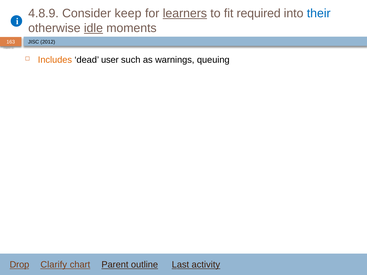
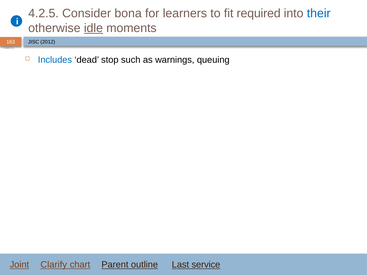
4.8.9: 4.8.9 -> 4.2.5
keep: keep -> bona
learners underline: present -> none
Includes colour: orange -> blue
user: user -> stop
Drop: Drop -> Joint
activity: activity -> service
